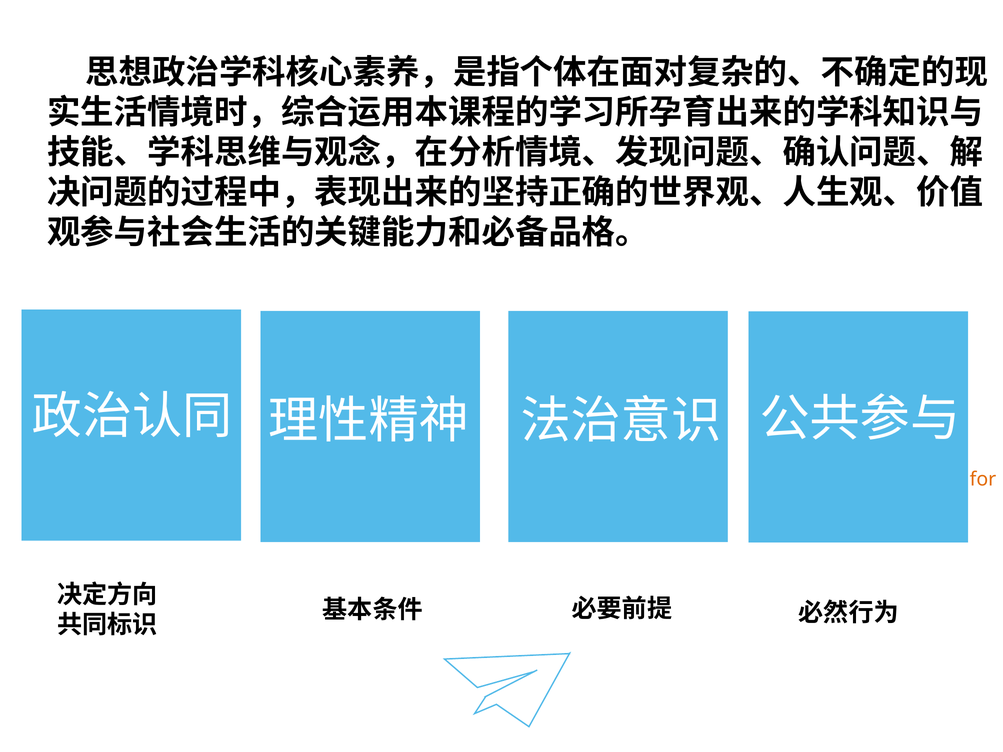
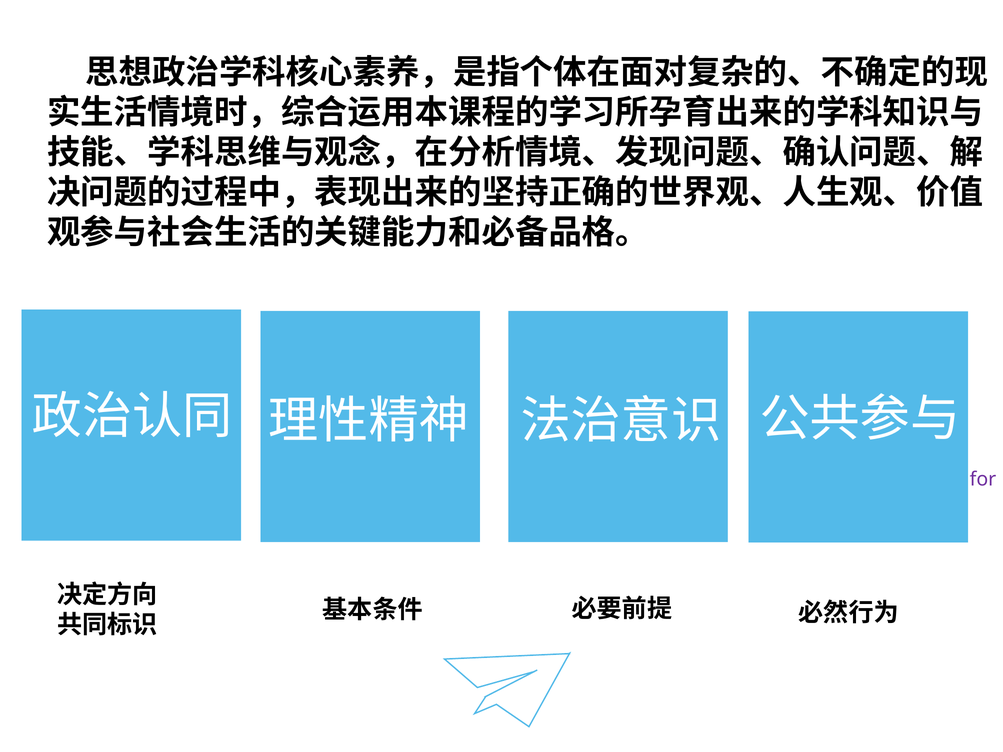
for at (983, 479) colour: orange -> purple
